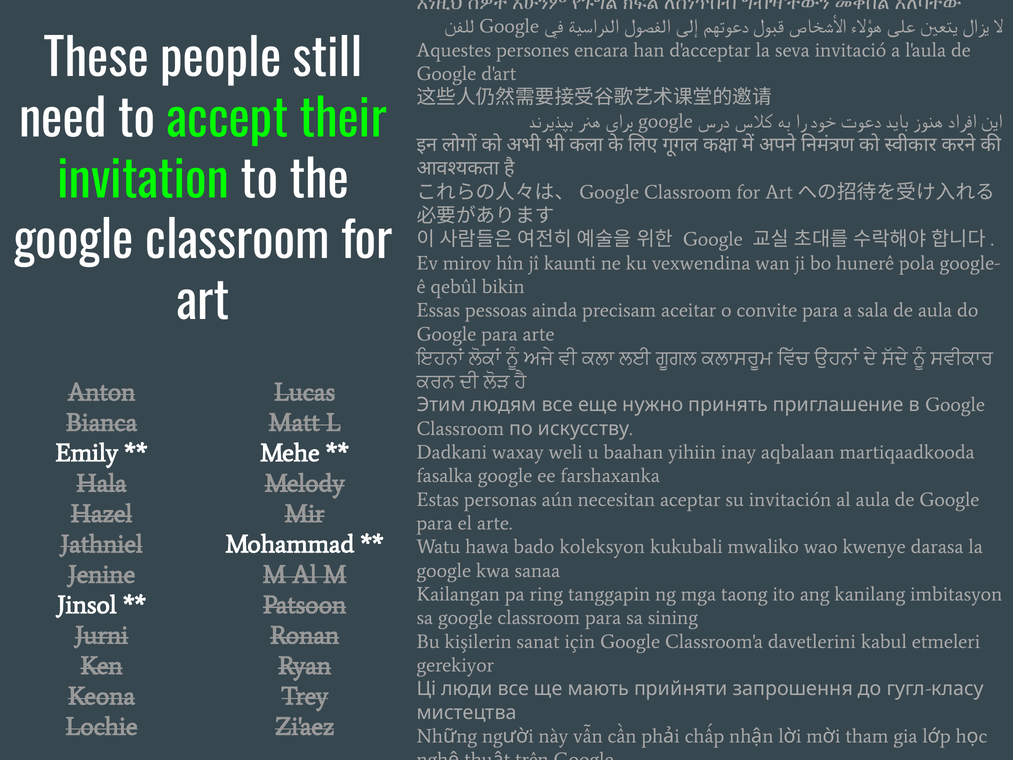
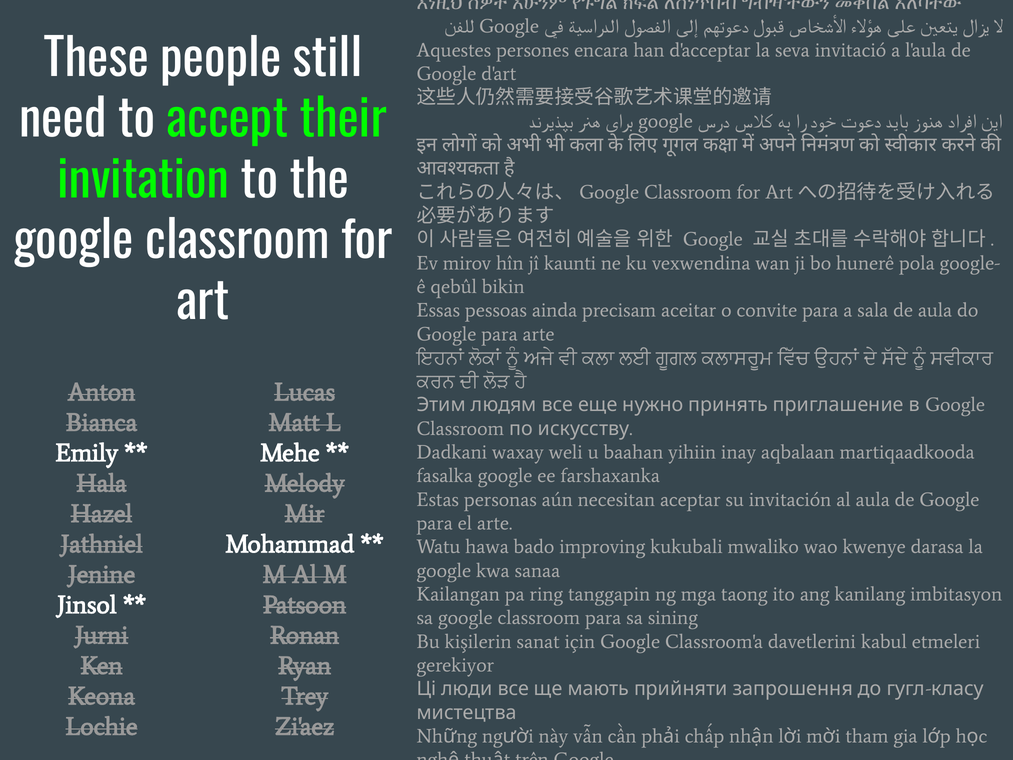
koleksyon: koleksyon -> improving
